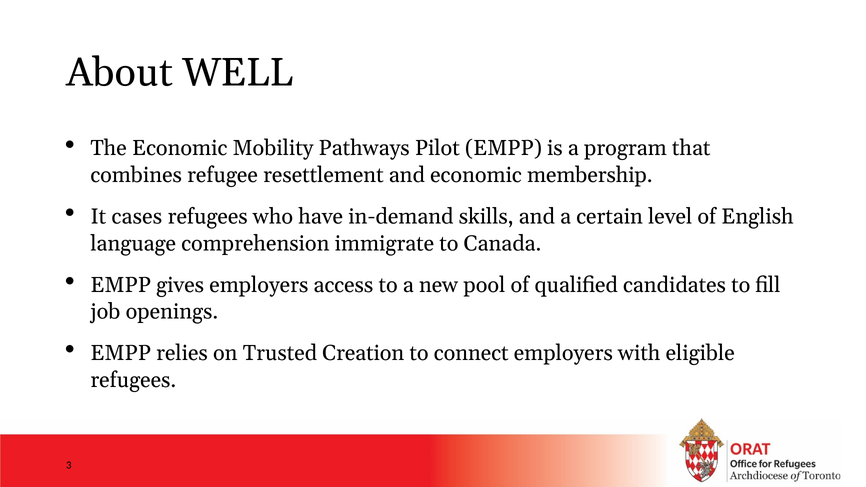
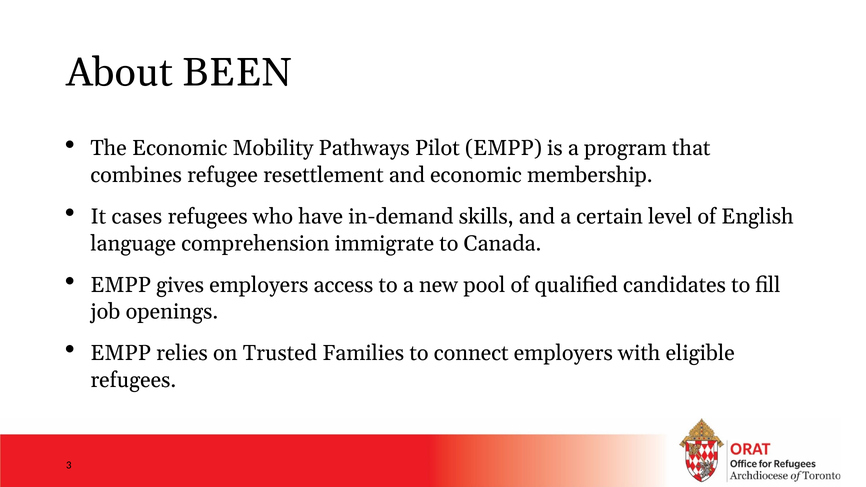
WELL: WELL -> BEEN
Creation: Creation -> Families
